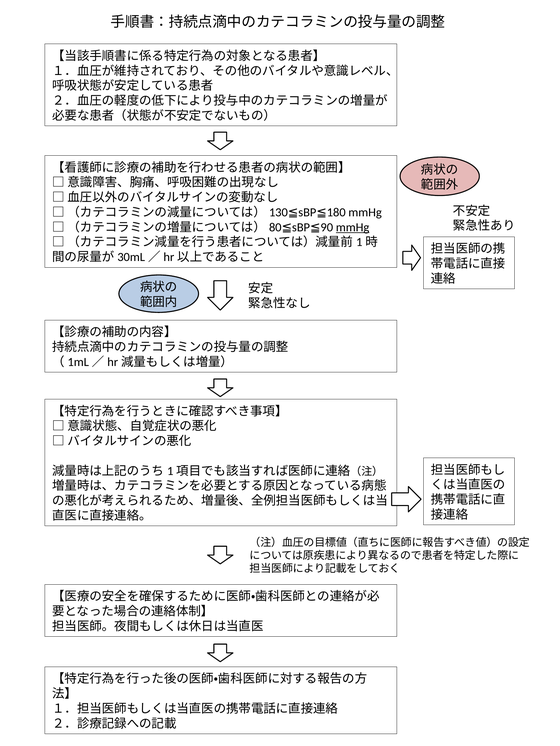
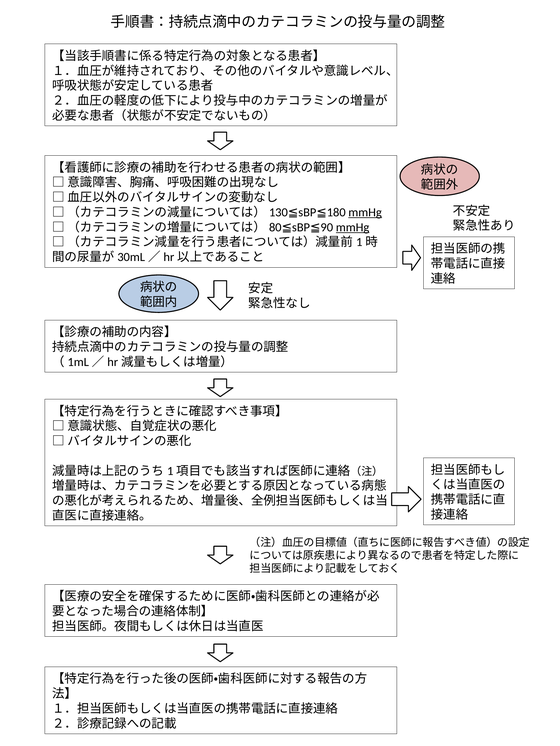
mmHg at (365, 213) underline: none -> present
